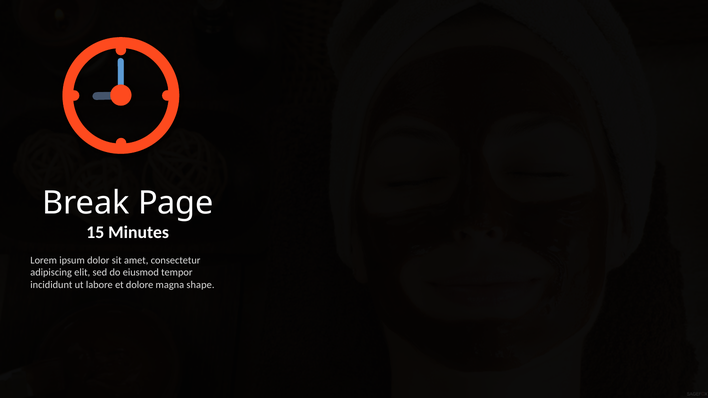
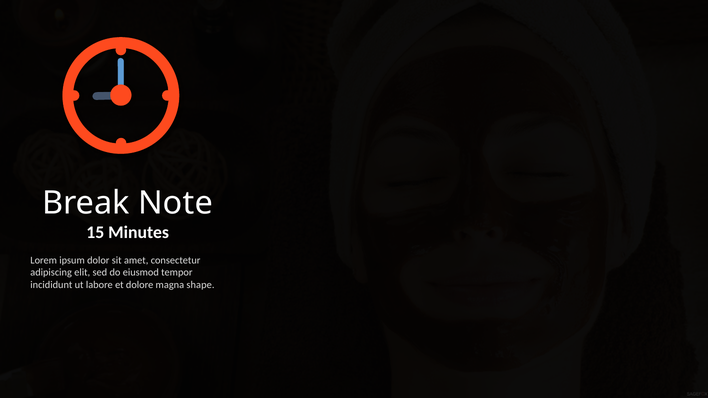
Page: Page -> Note
